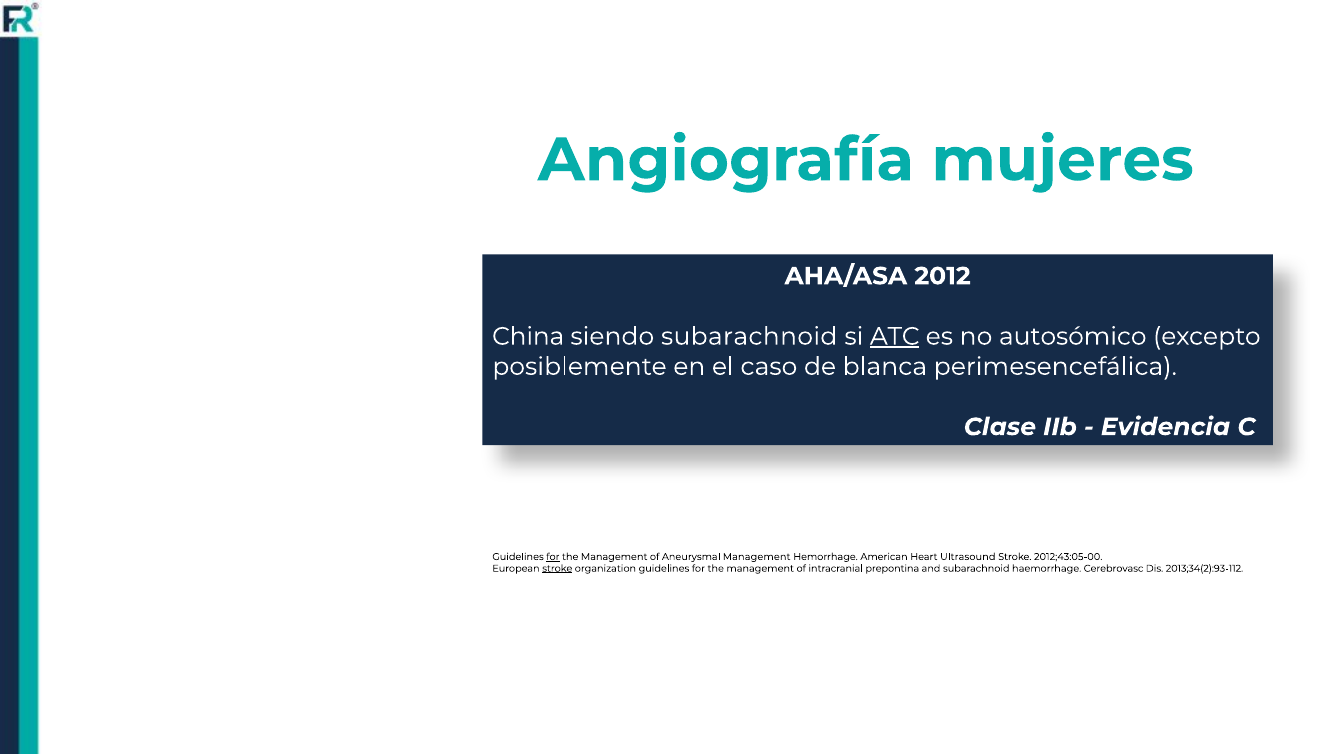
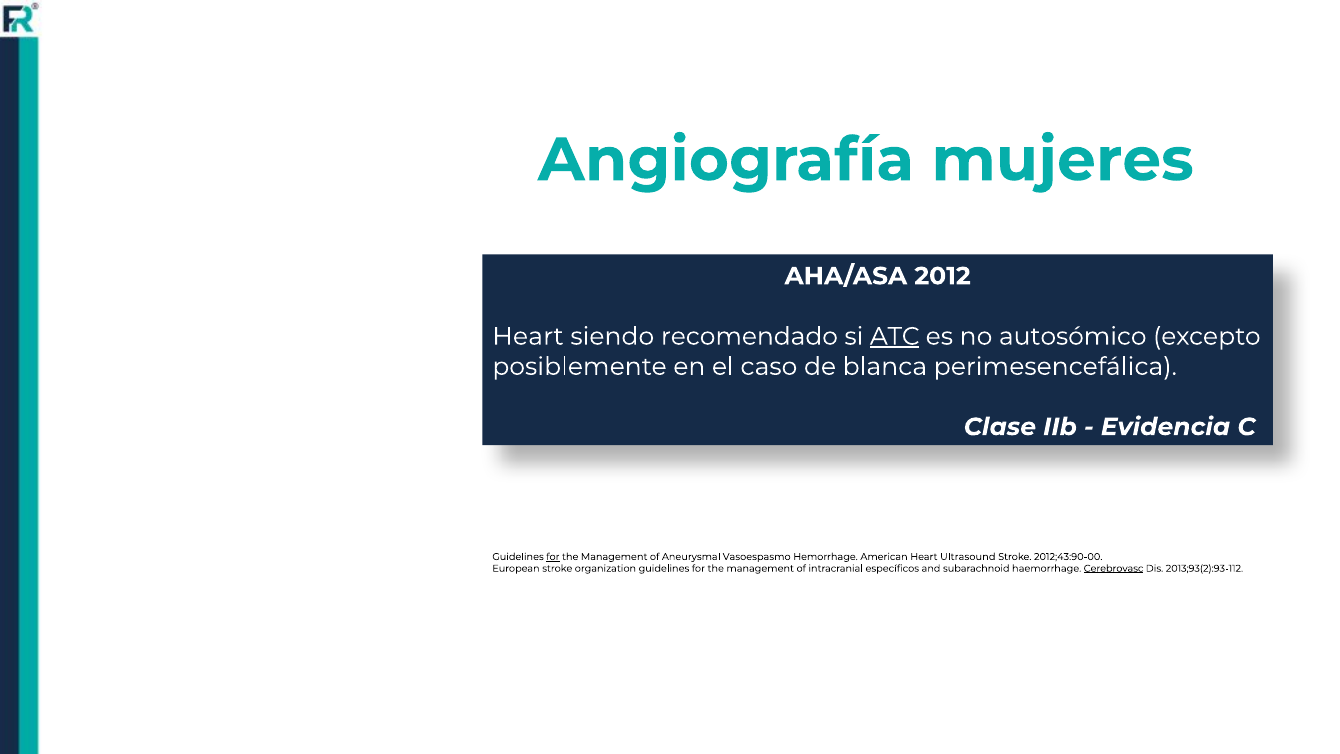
China at (528, 336): China -> Heart
siendo subarachnoid: subarachnoid -> recomendado
Aneurysmal Management: Management -> Vasoespasmo
2012;43:05-00: 2012;43:05-00 -> 2012;43:90-00
stroke at (557, 568) underline: present -> none
prepontina: prepontina -> específicos
Cerebrovasc underline: none -> present
2013;34(2):93-112: 2013;34(2):93-112 -> 2013;93(2):93-112
